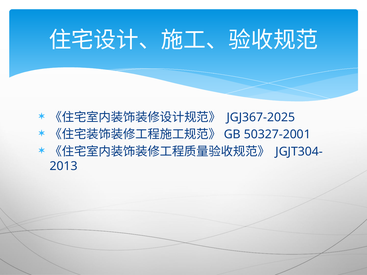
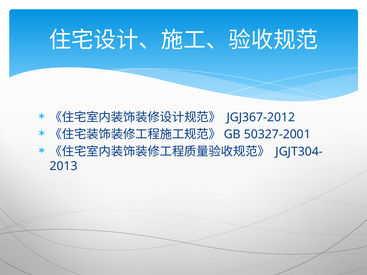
JGJ367-2025: JGJ367-2025 -> JGJ367-2012
